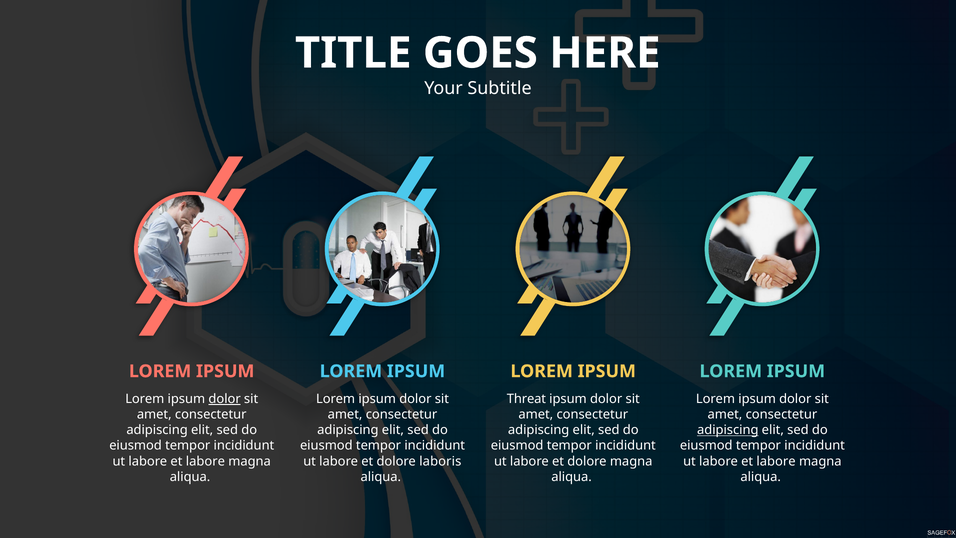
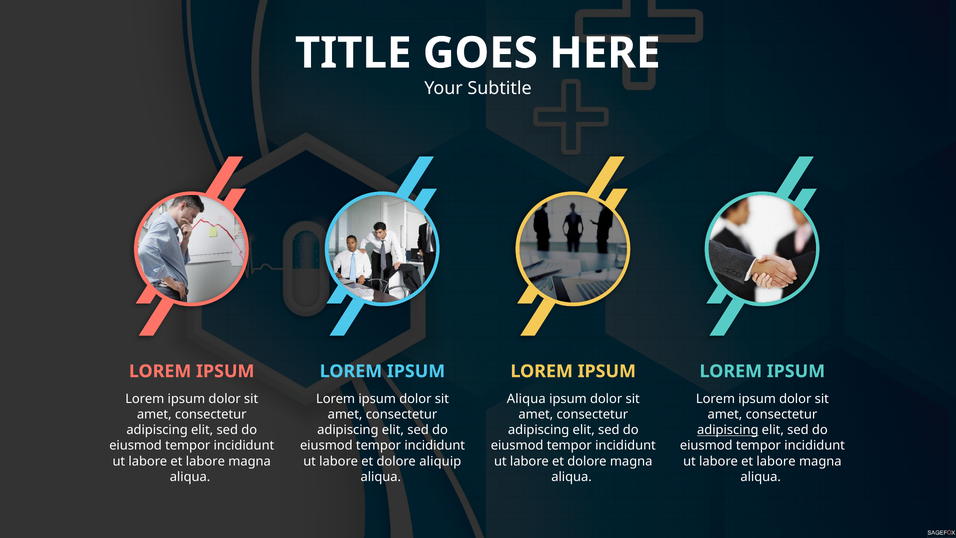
dolor at (225, 399) underline: present -> none
Threat at (526, 399): Threat -> Aliqua
laboris: laboris -> aliquip
